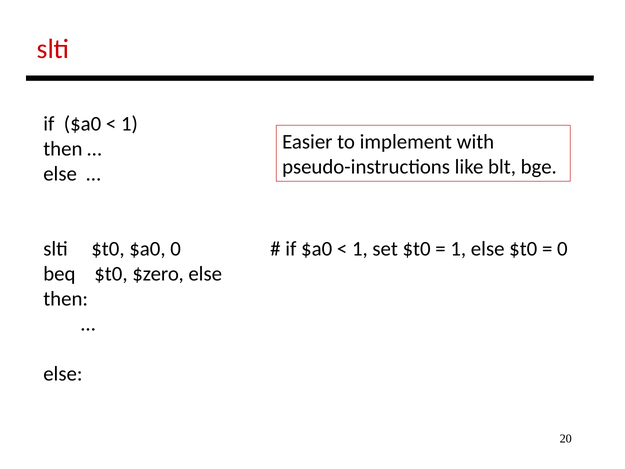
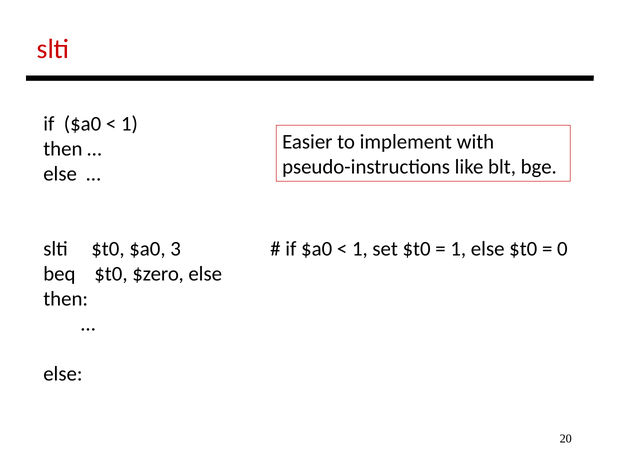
$a0 0: 0 -> 3
